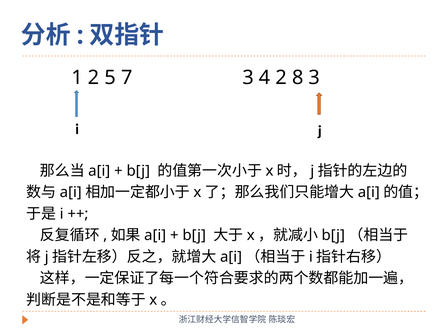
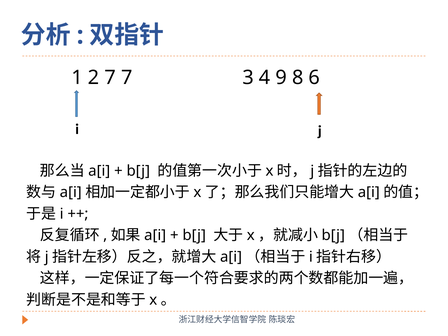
2 5: 5 -> 7
4 2: 2 -> 9
8 3: 3 -> 6
